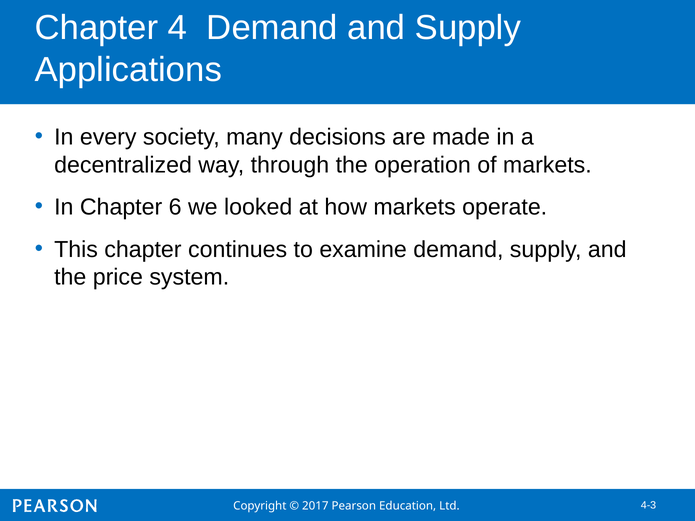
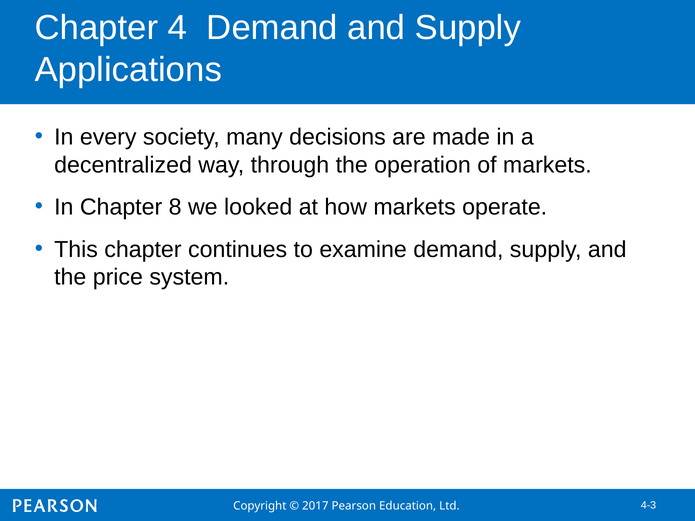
6: 6 -> 8
